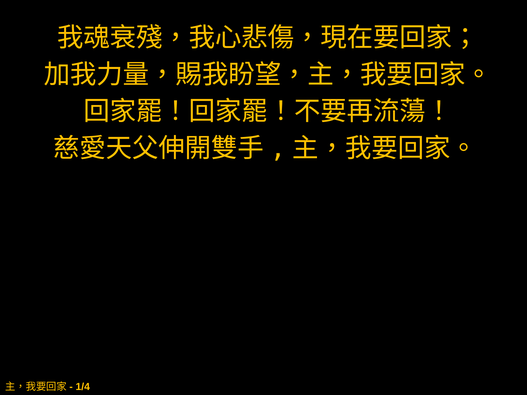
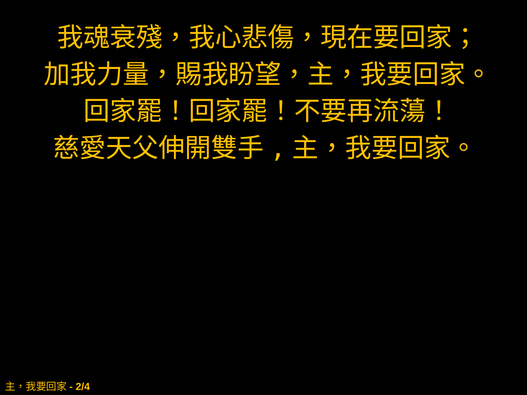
1/4: 1/4 -> 2/4
